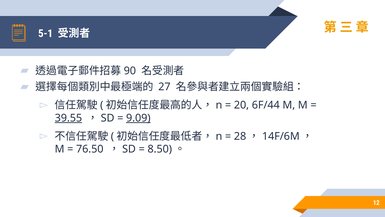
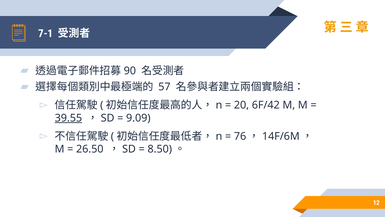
5-1: 5-1 -> 7-1
27: 27 -> 57
6F/44: 6F/44 -> 6F/42
9.09 underline: present -> none
28: 28 -> 76
76.50: 76.50 -> 26.50
